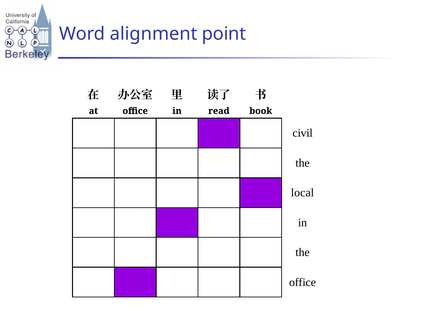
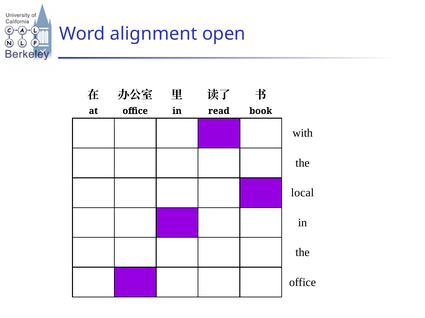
point: point -> open
civil: civil -> with
